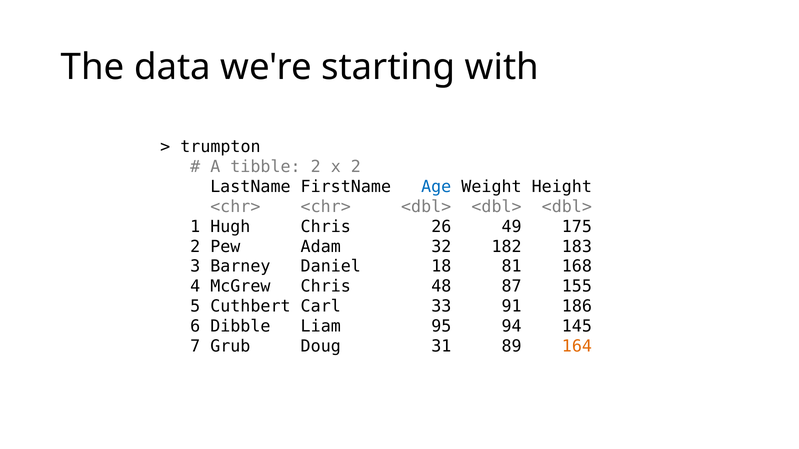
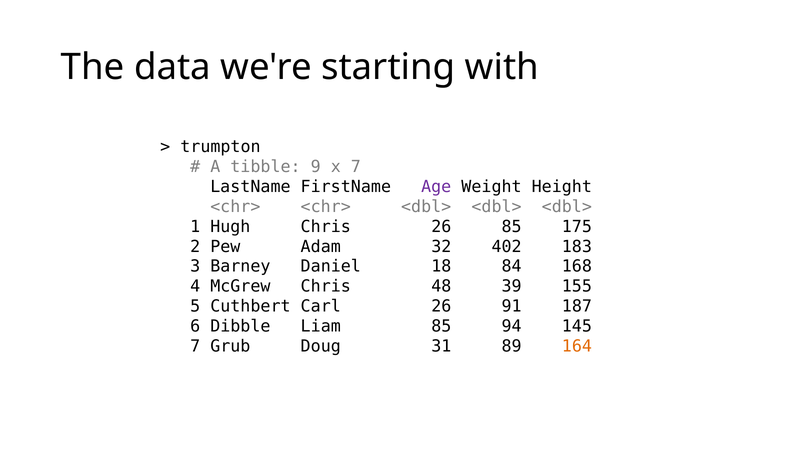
tibble 2: 2 -> 9
x 2: 2 -> 7
Age colour: blue -> purple
26 49: 49 -> 85
182: 182 -> 402
81: 81 -> 84
87: 87 -> 39
Carl 33: 33 -> 26
186: 186 -> 187
Liam 95: 95 -> 85
